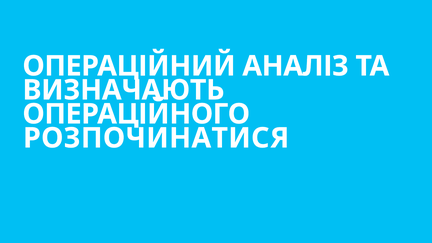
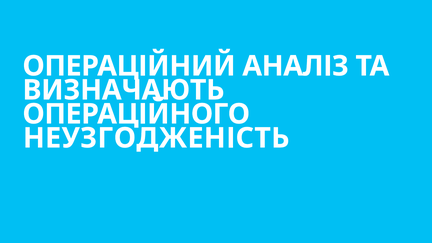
РОЗПОЧИНАТИСЯ: РОЗПОЧИНАТИСЯ -> НЕУЗГОДЖЕНІСТЬ
